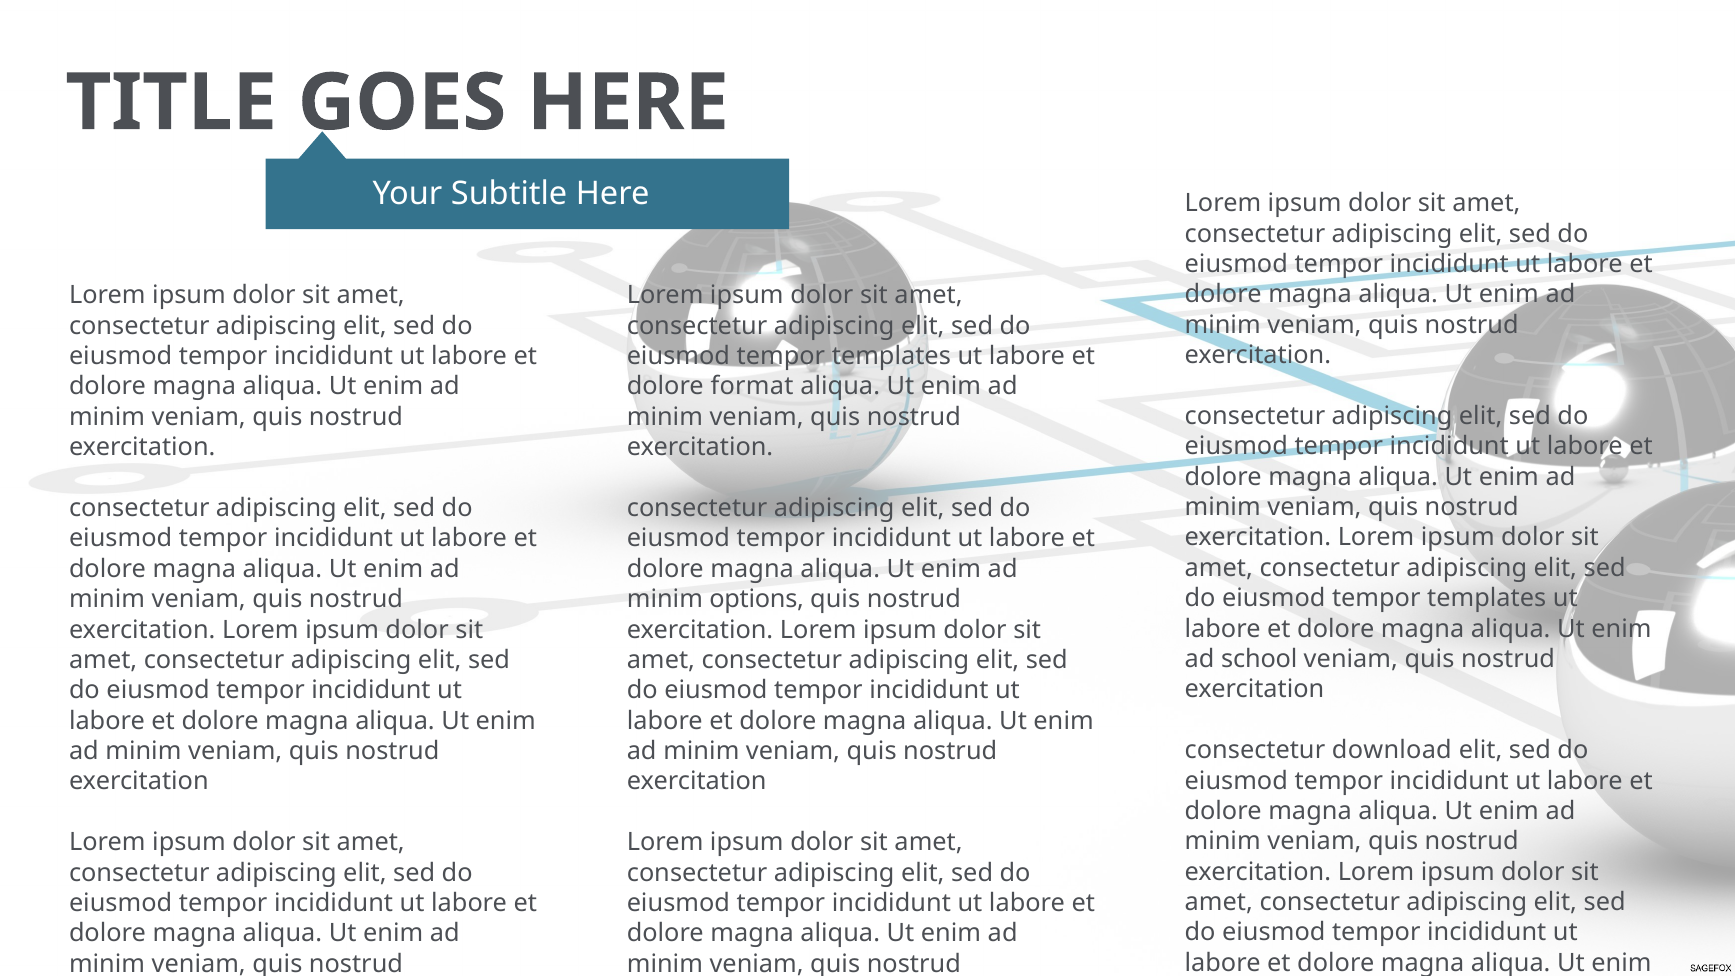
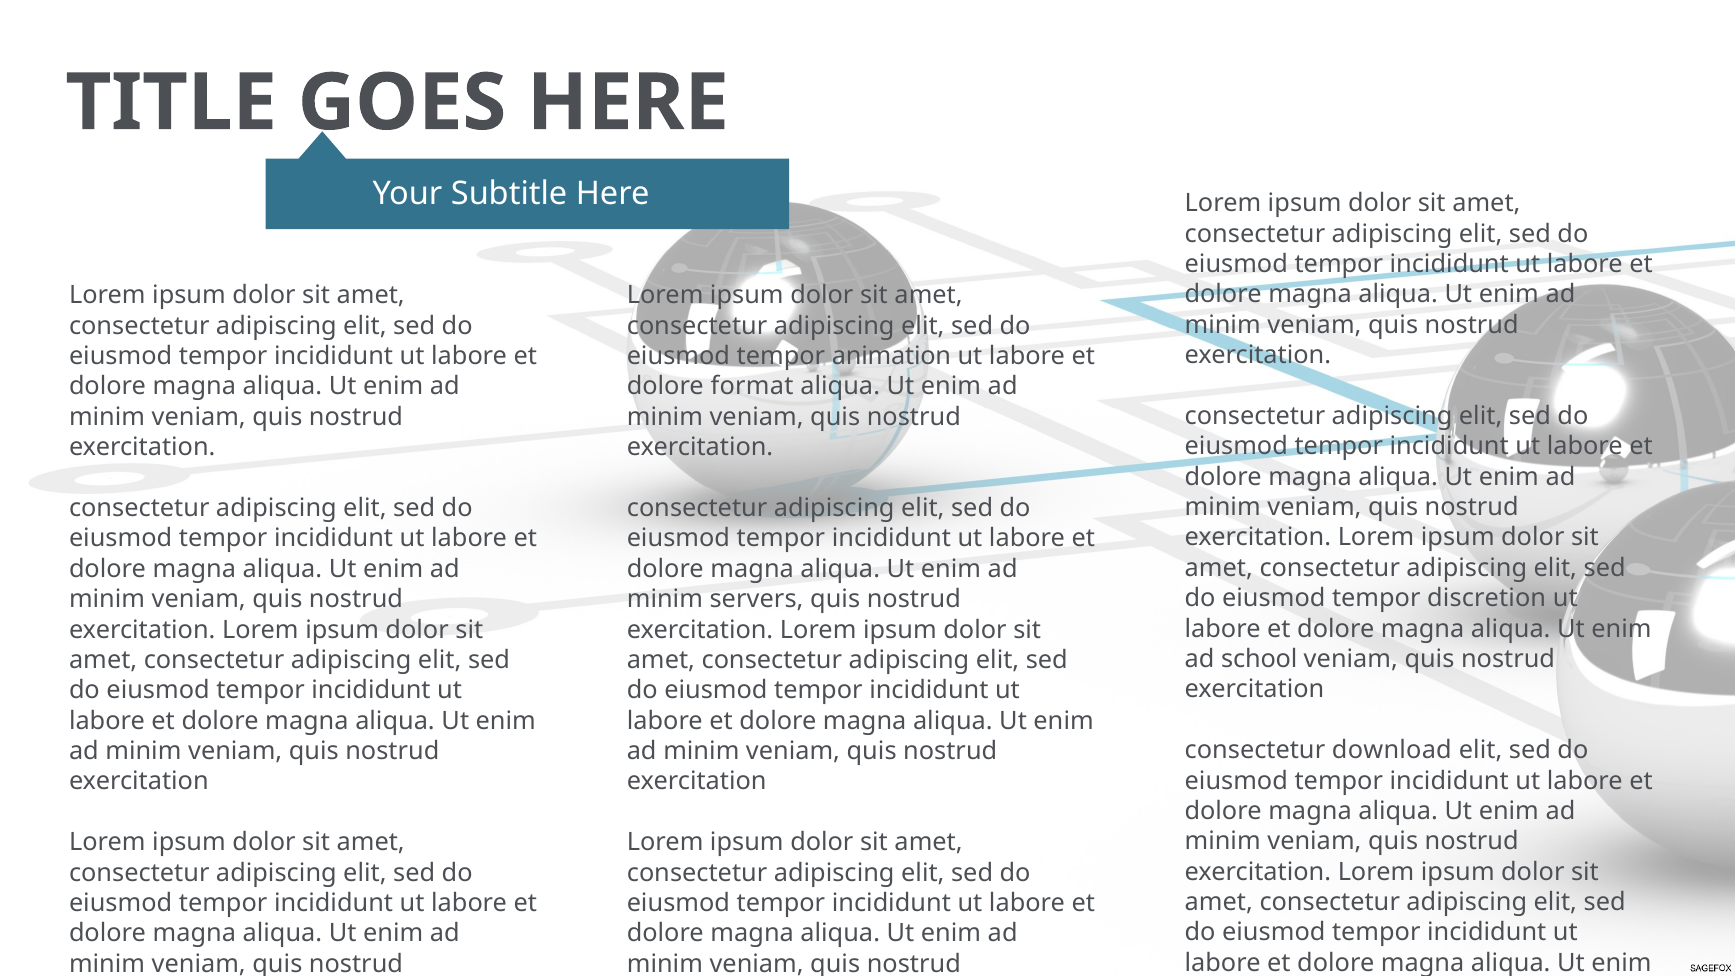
templates at (891, 356): templates -> animation
templates at (1487, 598): templates -> discretion
options: options -> servers
